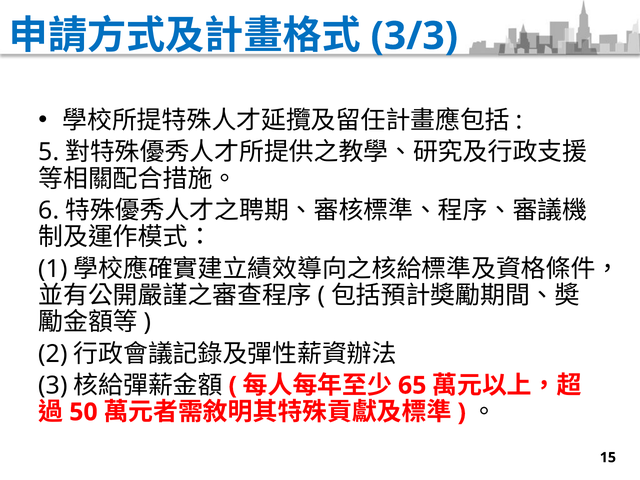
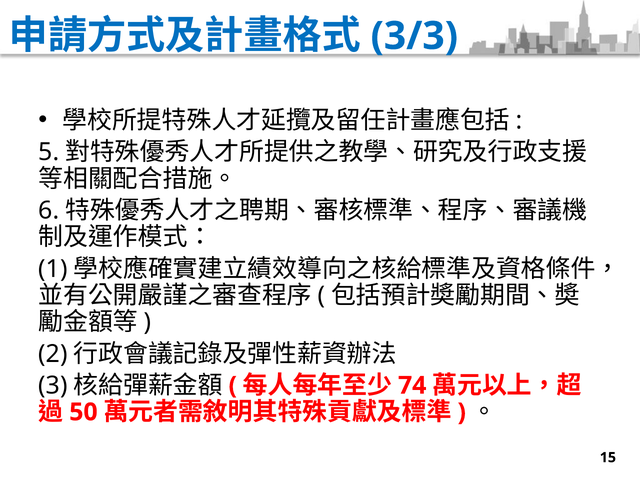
65: 65 -> 74
